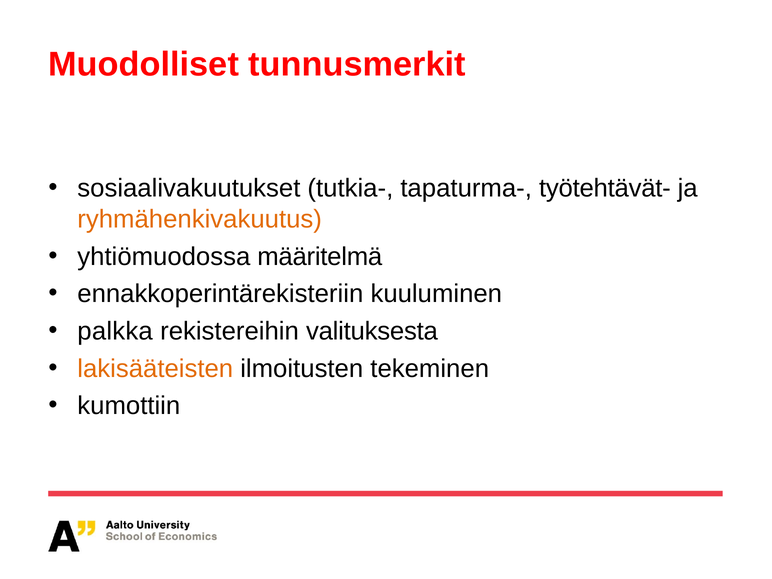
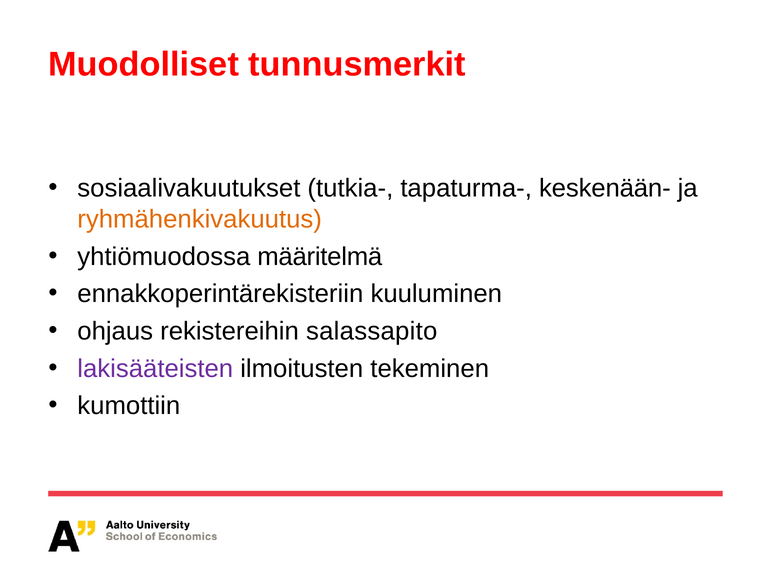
työtehtävät-: työtehtävät- -> keskenään-
palkka: palkka -> ohjaus
valituksesta: valituksesta -> salassapito
lakisääteisten colour: orange -> purple
